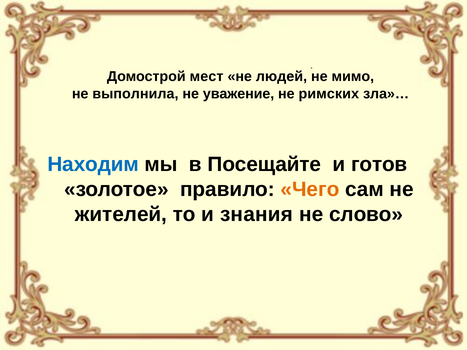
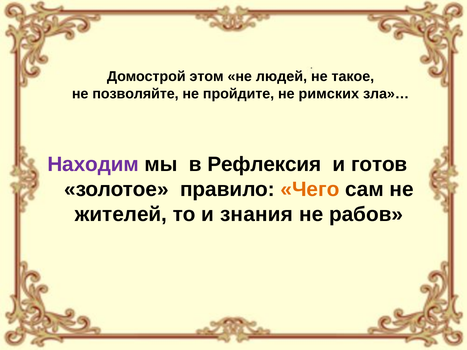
мест: мест -> этом
мимо: мимо -> такое
выполнила: выполнила -> позволяйте
уважение: уважение -> пройдите
Находим colour: blue -> purple
Посещайте: Посещайте -> Рефлексия
слово: слово -> рабов
